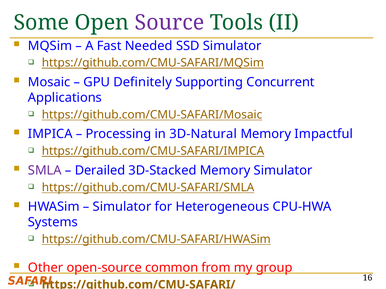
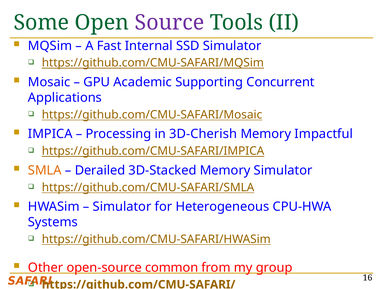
Needed: Needed -> Internal
Definitely: Definitely -> Academic
3D-Natural: 3D-Natural -> 3D-Cherish
SMLA colour: purple -> orange
